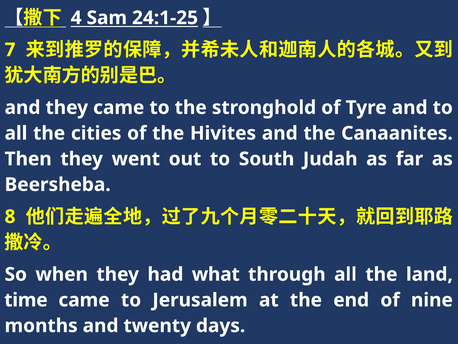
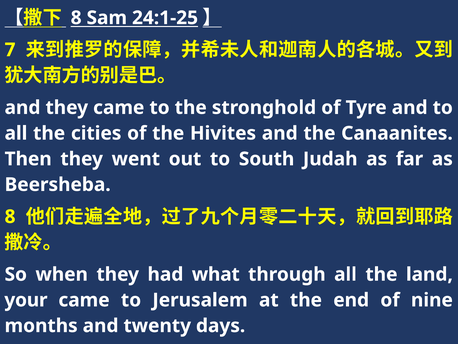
4 at (76, 18): 4 -> 8
time: time -> your
